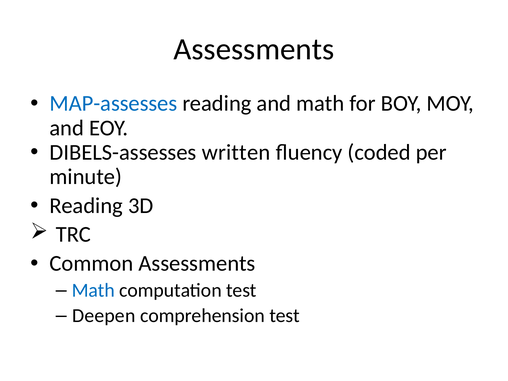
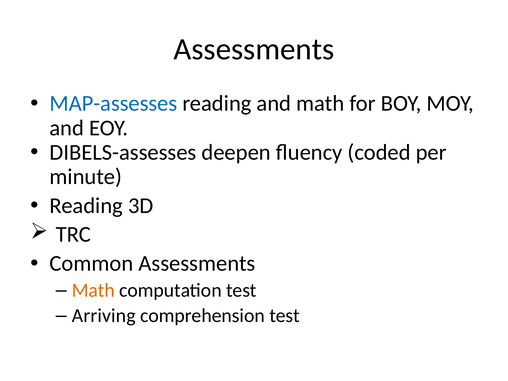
written: written -> deepen
Math at (93, 290) colour: blue -> orange
Deepen: Deepen -> Arriving
